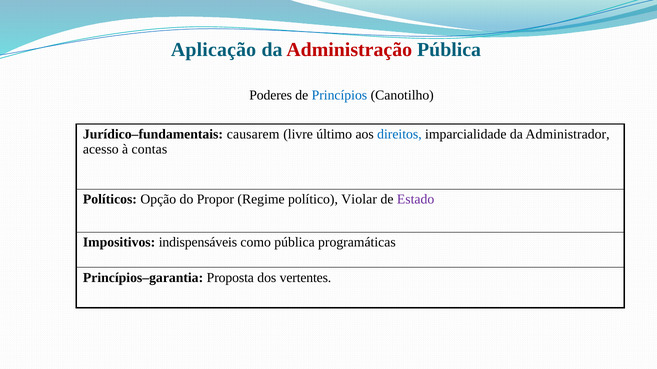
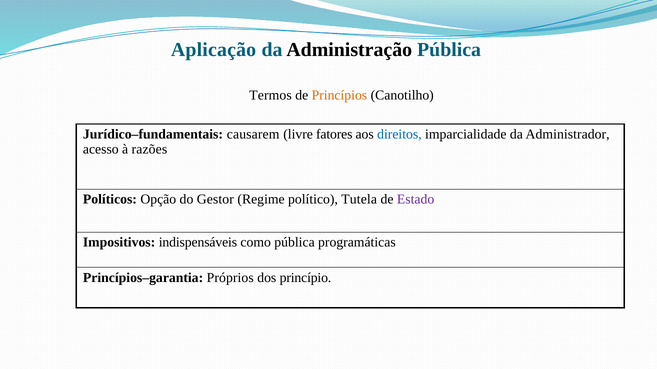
Administração colour: red -> black
Poderes: Poderes -> Termos
Princípios colour: blue -> orange
último: último -> fatores
contas: contas -> razões
Propor: Propor -> Gestor
Violar: Violar -> Tutela
Proposta: Proposta -> Próprios
vertentes: vertentes -> princípio
